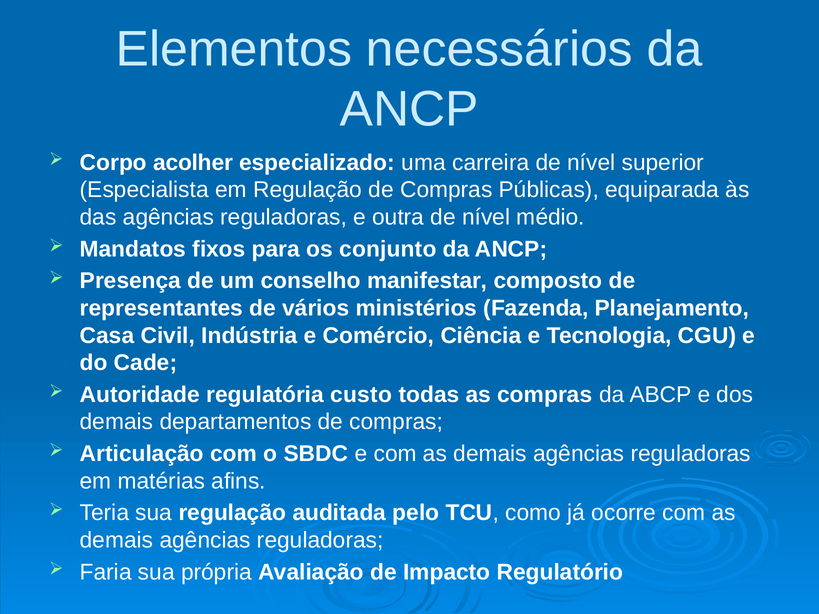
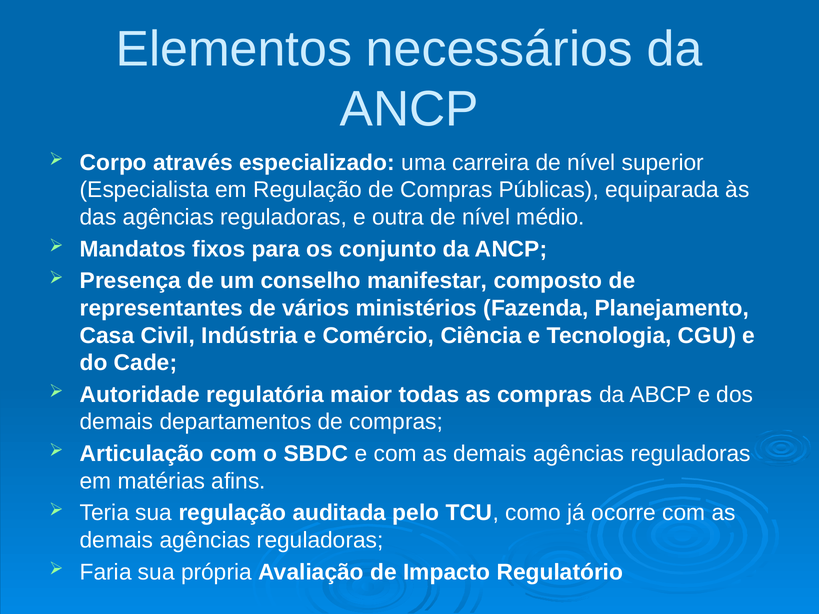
acolher: acolher -> através
custo: custo -> maior
